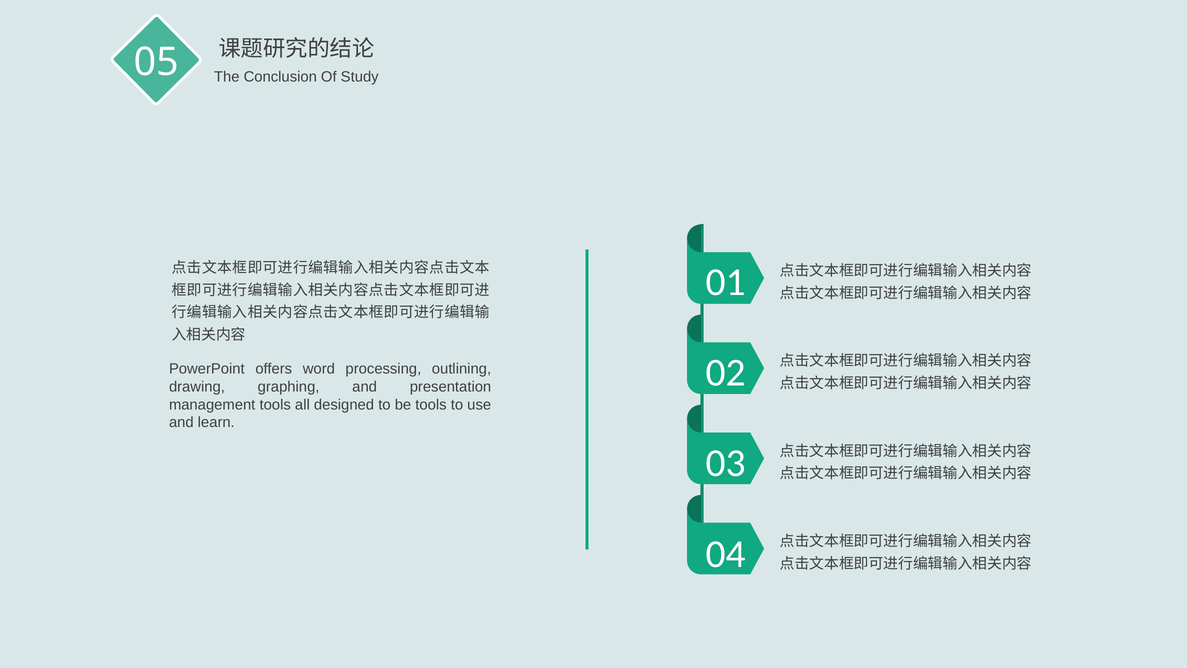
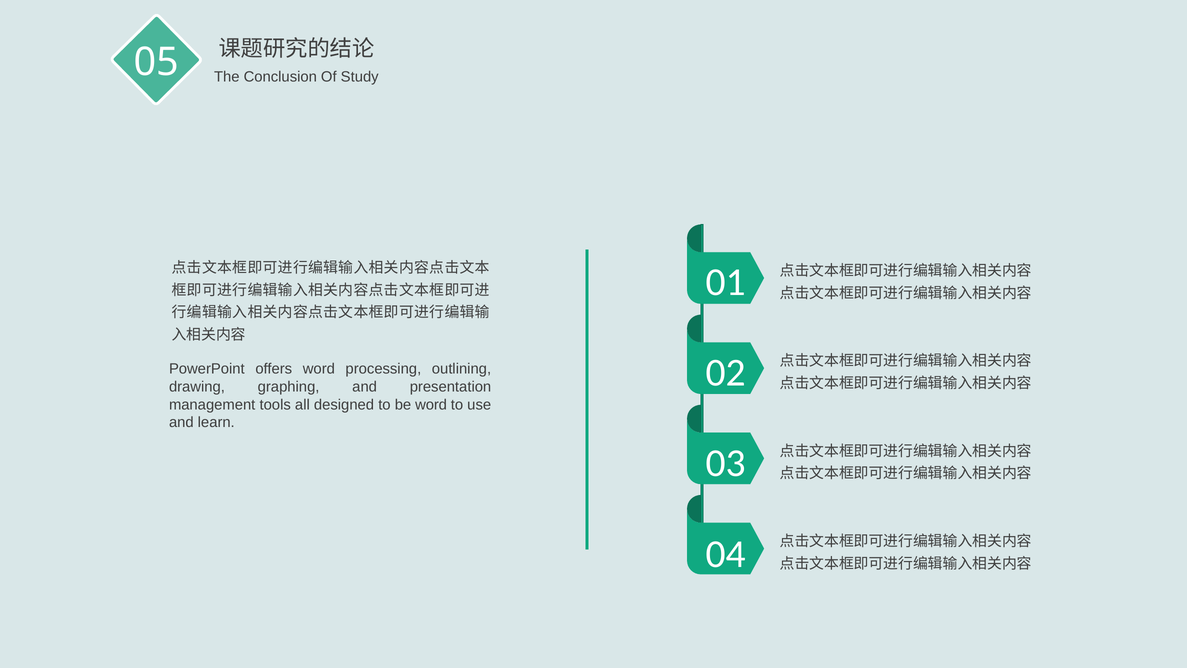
be tools: tools -> word
